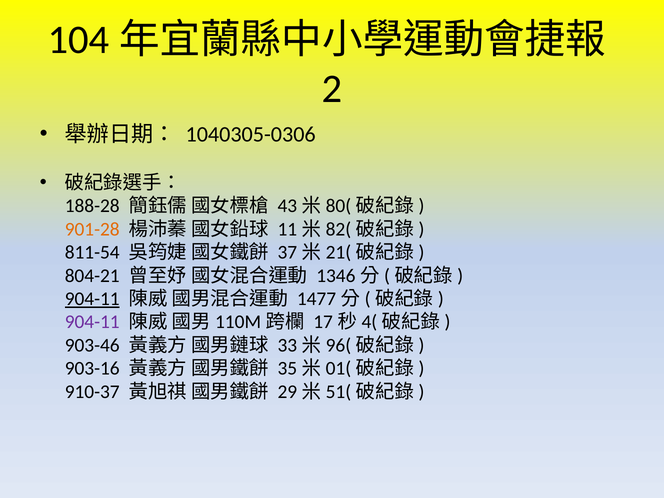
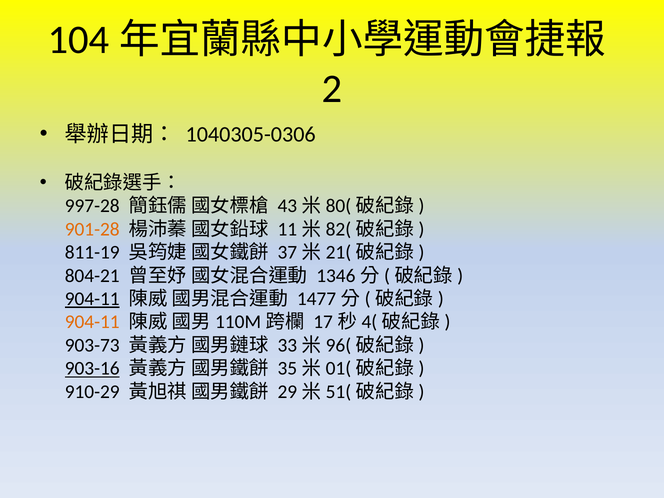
188-28: 188-28 -> 997-28
811-54: 811-54 -> 811-19
904-11 at (92, 322) colour: purple -> orange
903-46: 903-46 -> 903-73
903-16 underline: none -> present
910-37: 910-37 -> 910-29
